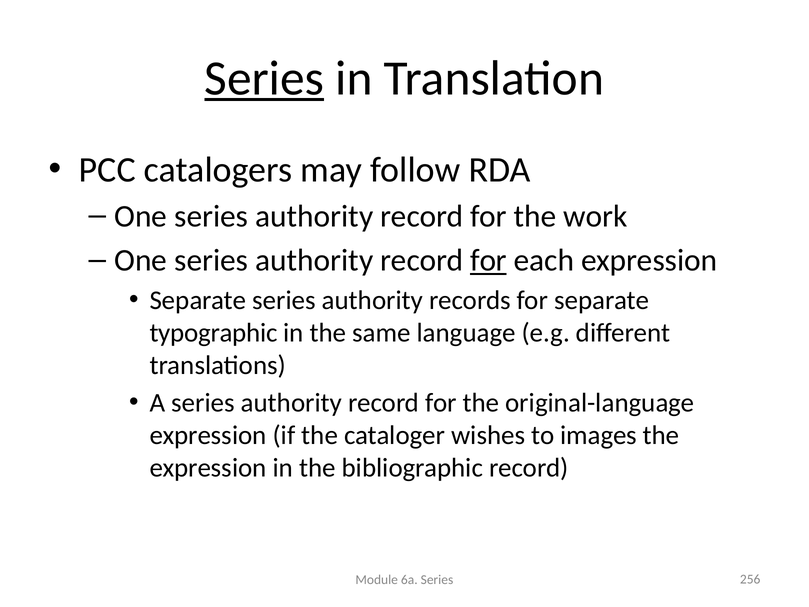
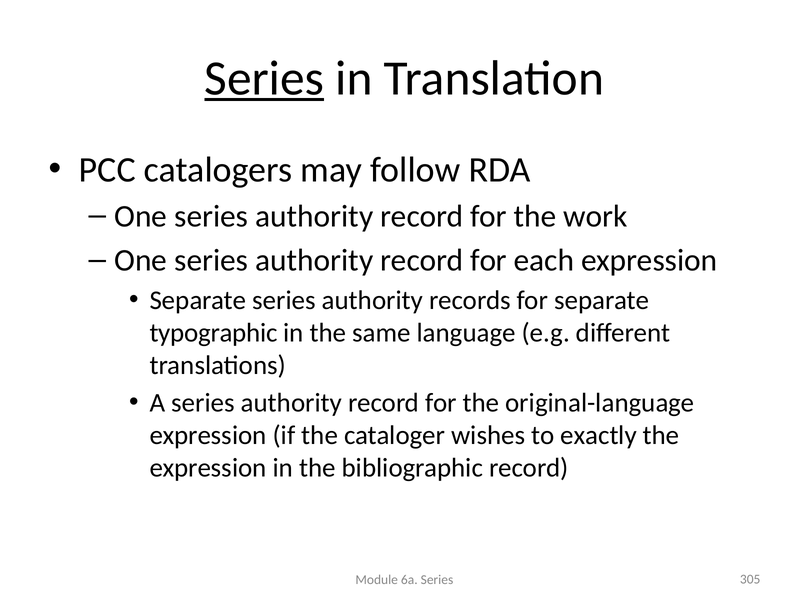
for at (488, 260) underline: present -> none
images: images -> exactly
256: 256 -> 305
